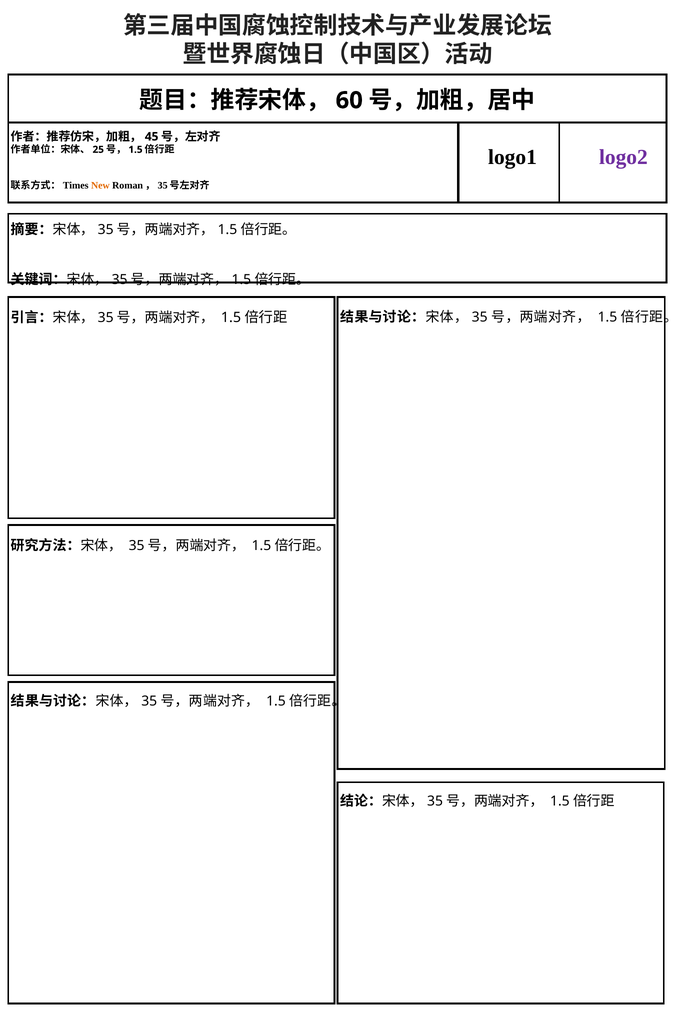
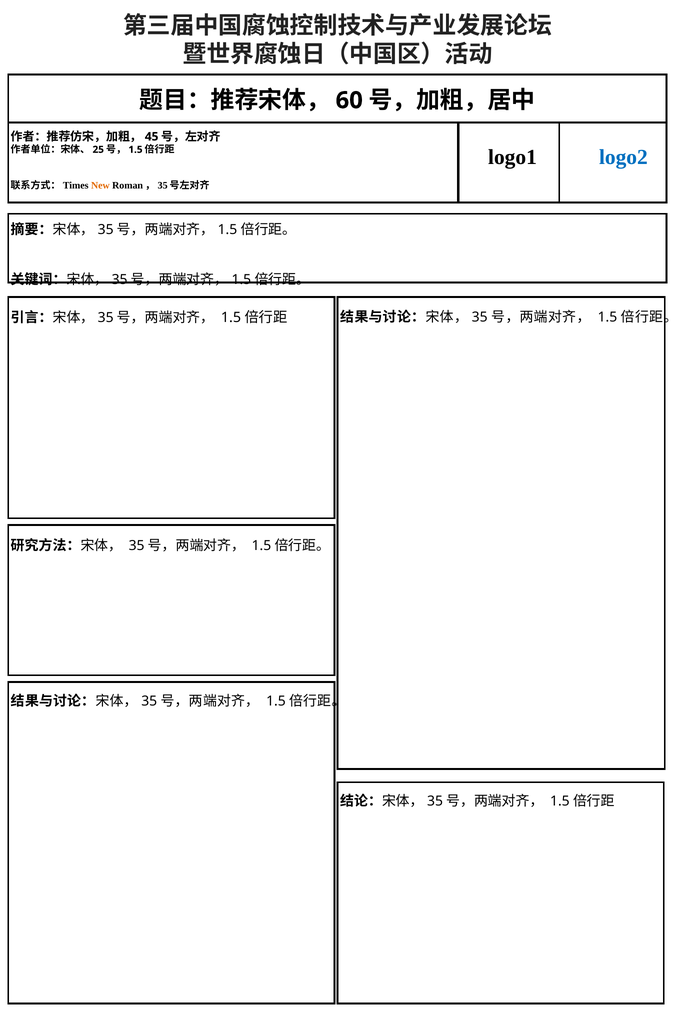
logo2 colour: purple -> blue
